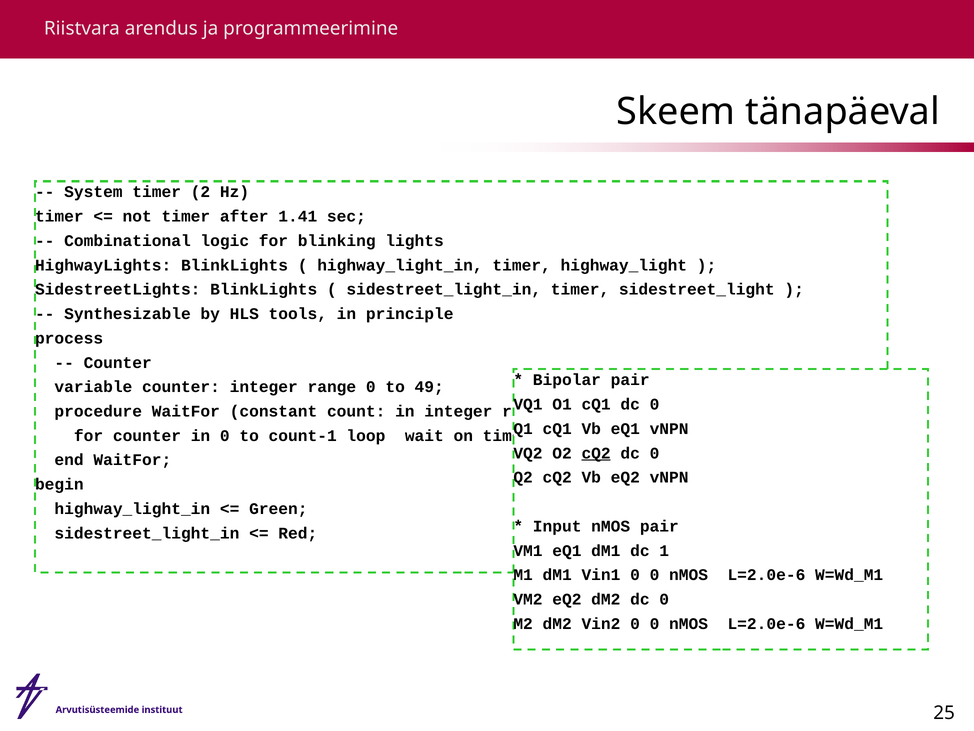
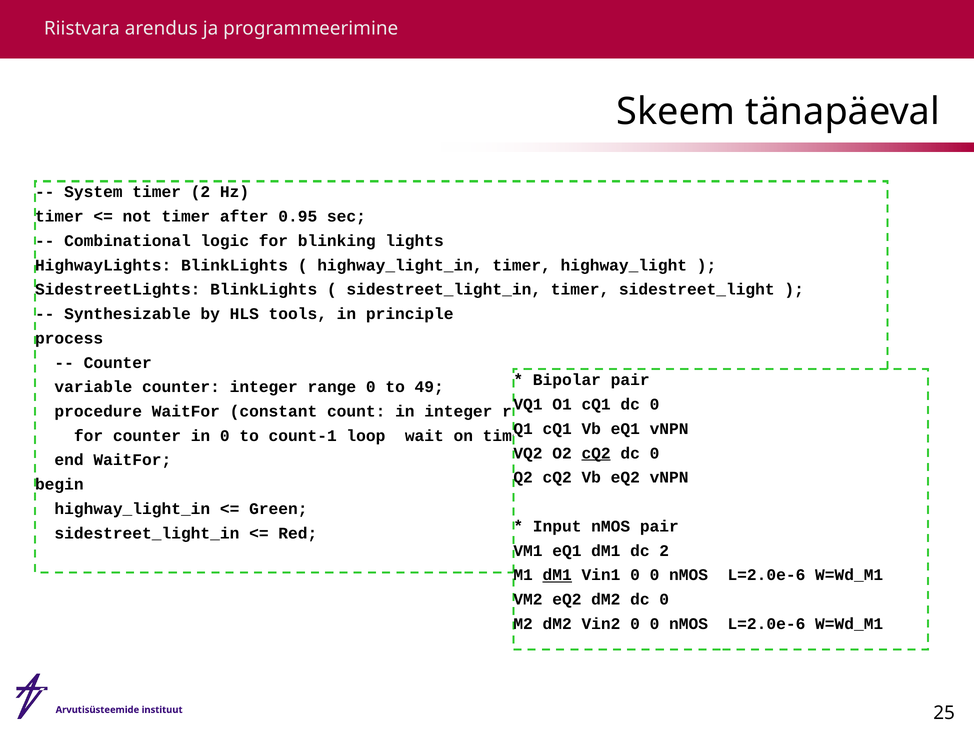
1.41: 1.41 -> 0.95
dc 1: 1 -> 2
dM1 at (557, 575) underline: none -> present
